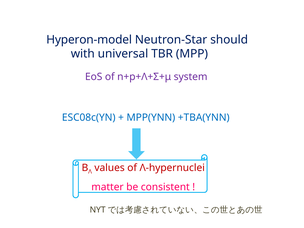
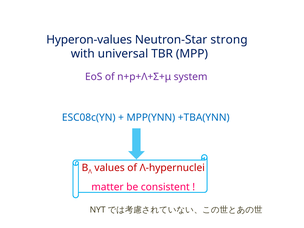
Hyperon-model: Hyperon-model -> Hyperon-values
should: should -> strong
